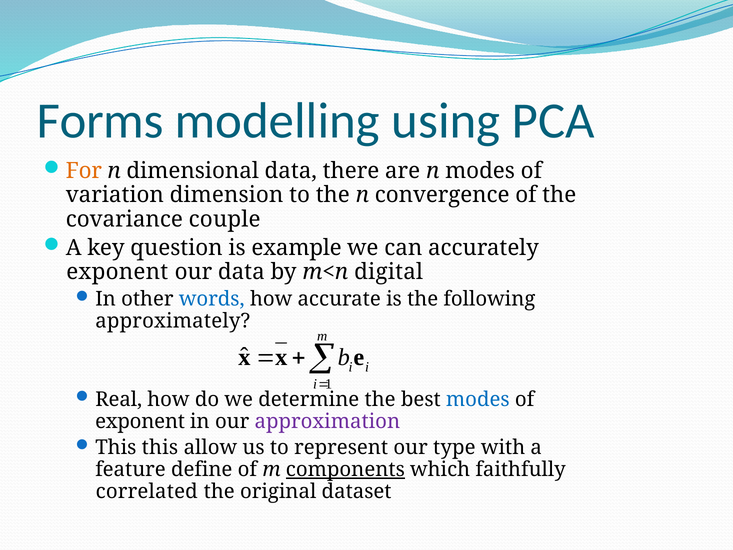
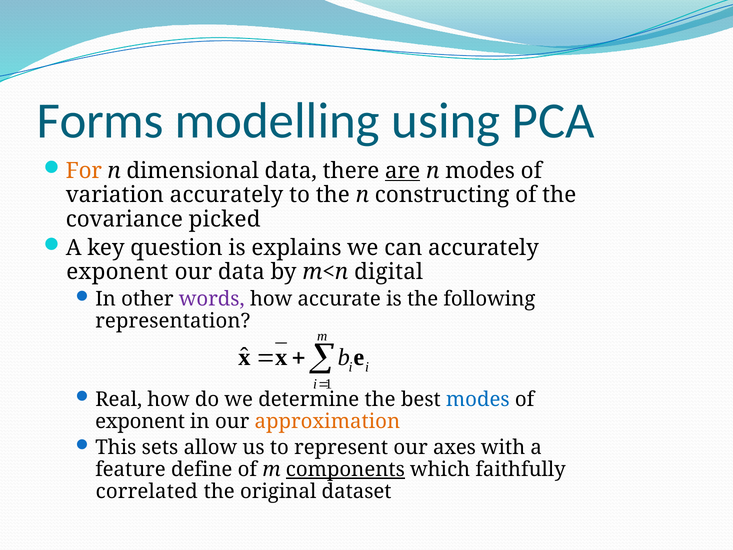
are underline: none -> present
variation dimension: dimension -> accurately
convergence: convergence -> constructing
couple: couple -> picked
example: example -> explains
words colour: blue -> purple
approximately: approximately -> representation
approximation colour: purple -> orange
This this: this -> sets
type: type -> axes
